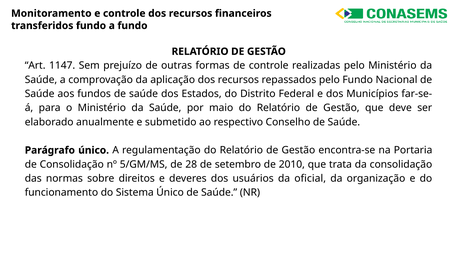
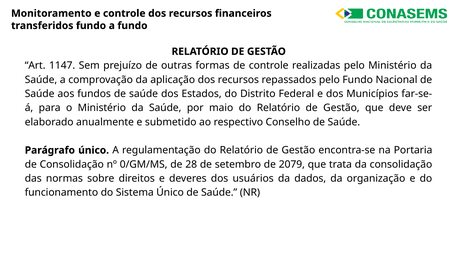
5/GM/MS: 5/GM/MS -> 0/GM/MS
2010: 2010 -> 2079
oficial: oficial -> dados
